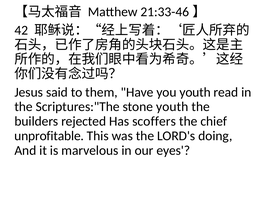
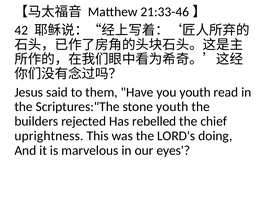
scoffers: scoffers -> rebelled
unprofitable: unprofitable -> uprightness
